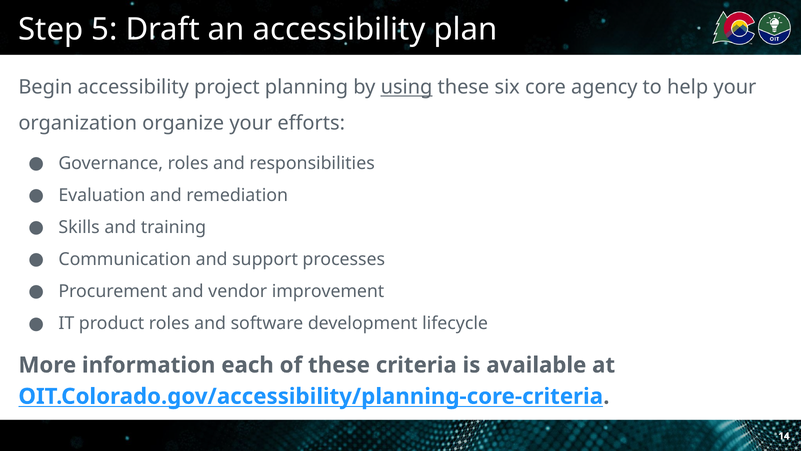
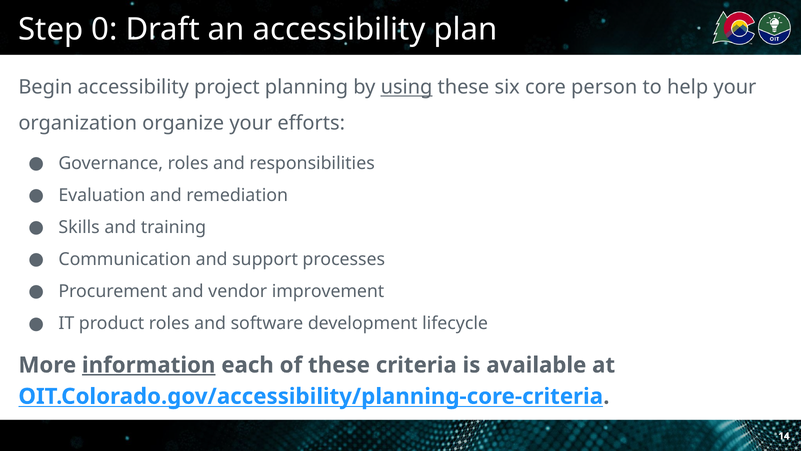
5: 5 -> 0
agency: agency -> person
information underline: none -> present
